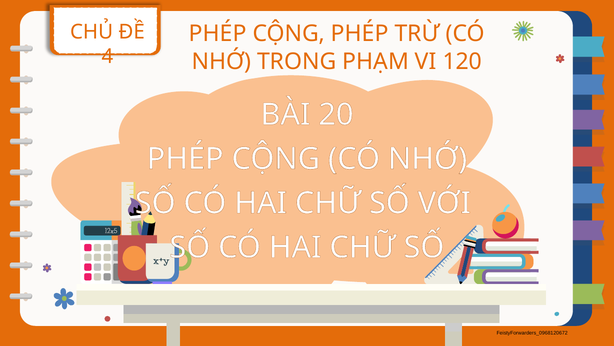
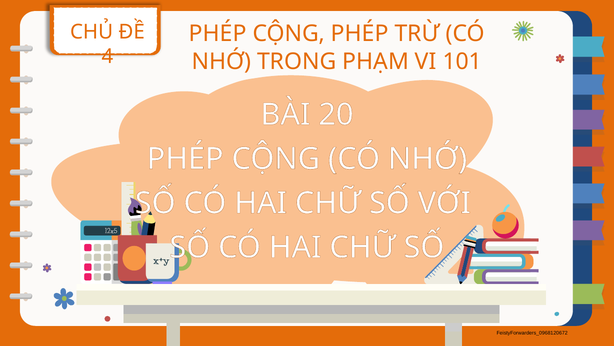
120: 120 -> 101
